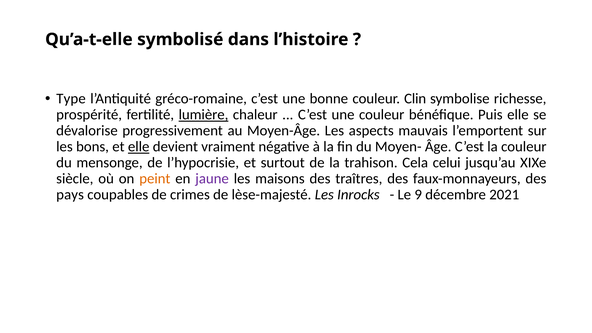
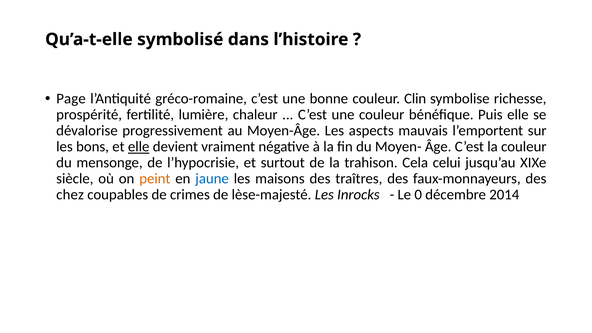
Type: Type -> Page
lumière underline: present -> none
jaune colour: purple -> blue
pays: pays -> chez
9: 9 -> 0
2021: 2021 -> 2014
